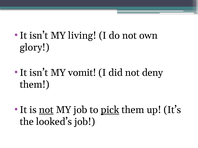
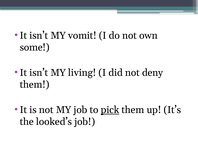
living: living -> vomit
glory: glory -> some
vomit: vomit -> living
not at (46, 110) underline: present -> none
